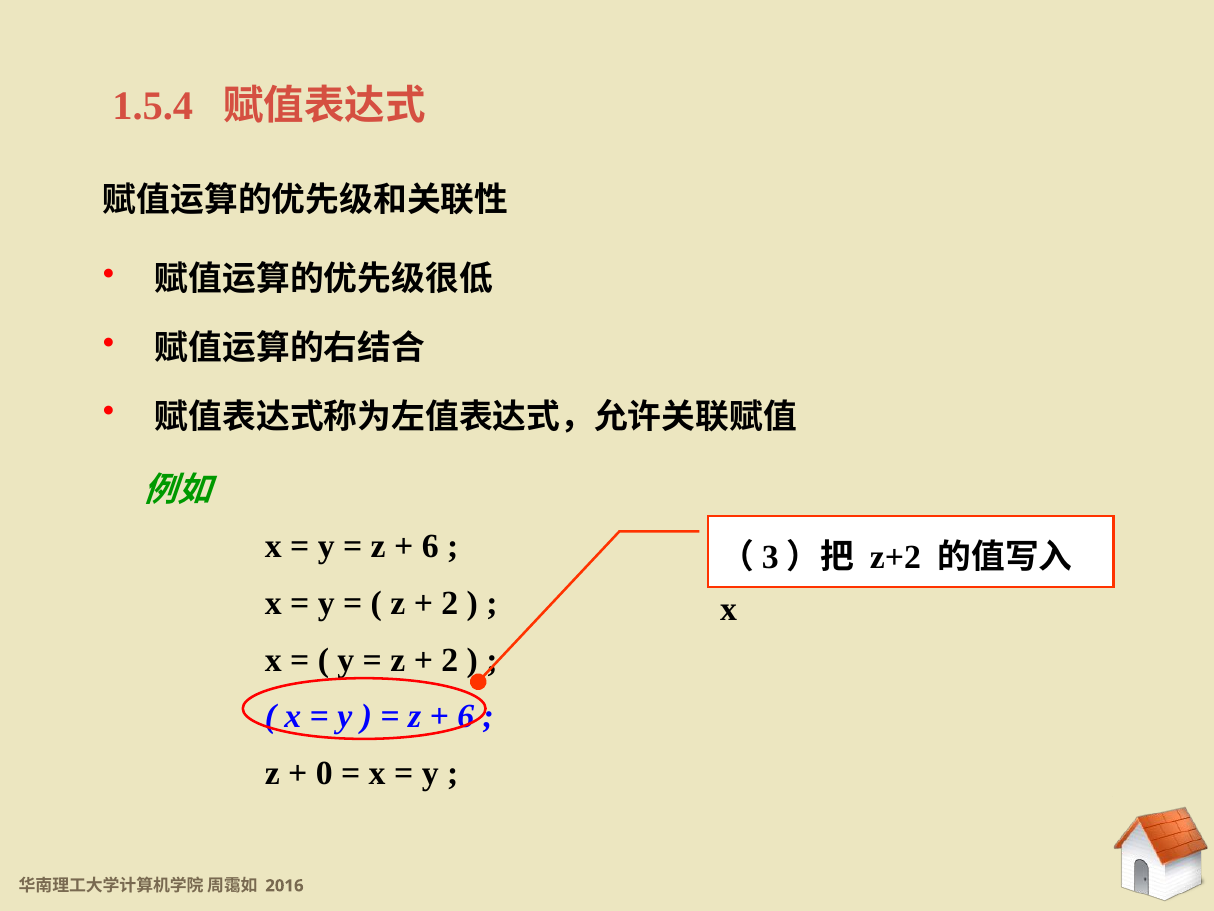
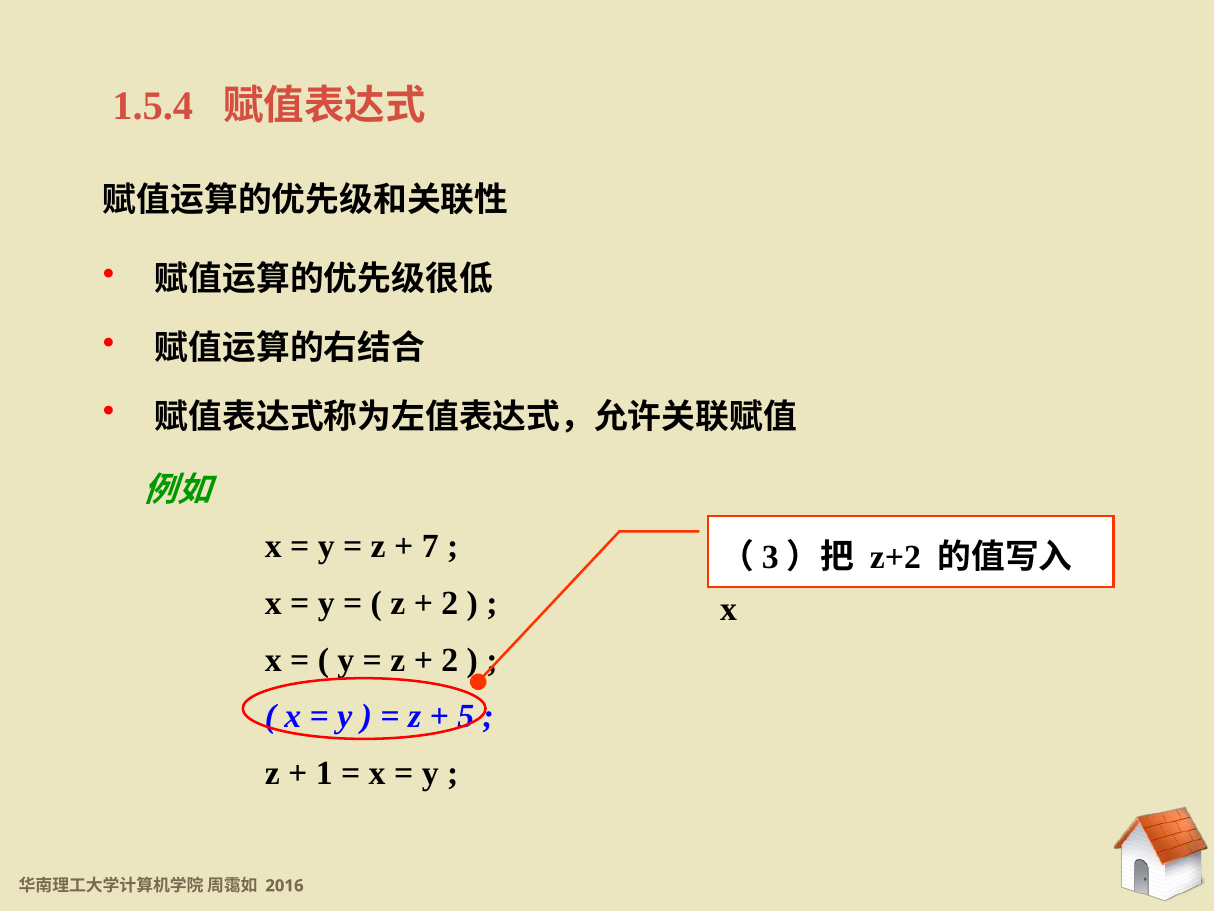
6 at (430, 546): 6 -> 7
6 at (466, 716): 6 -> 5
0: 0 -> 1
